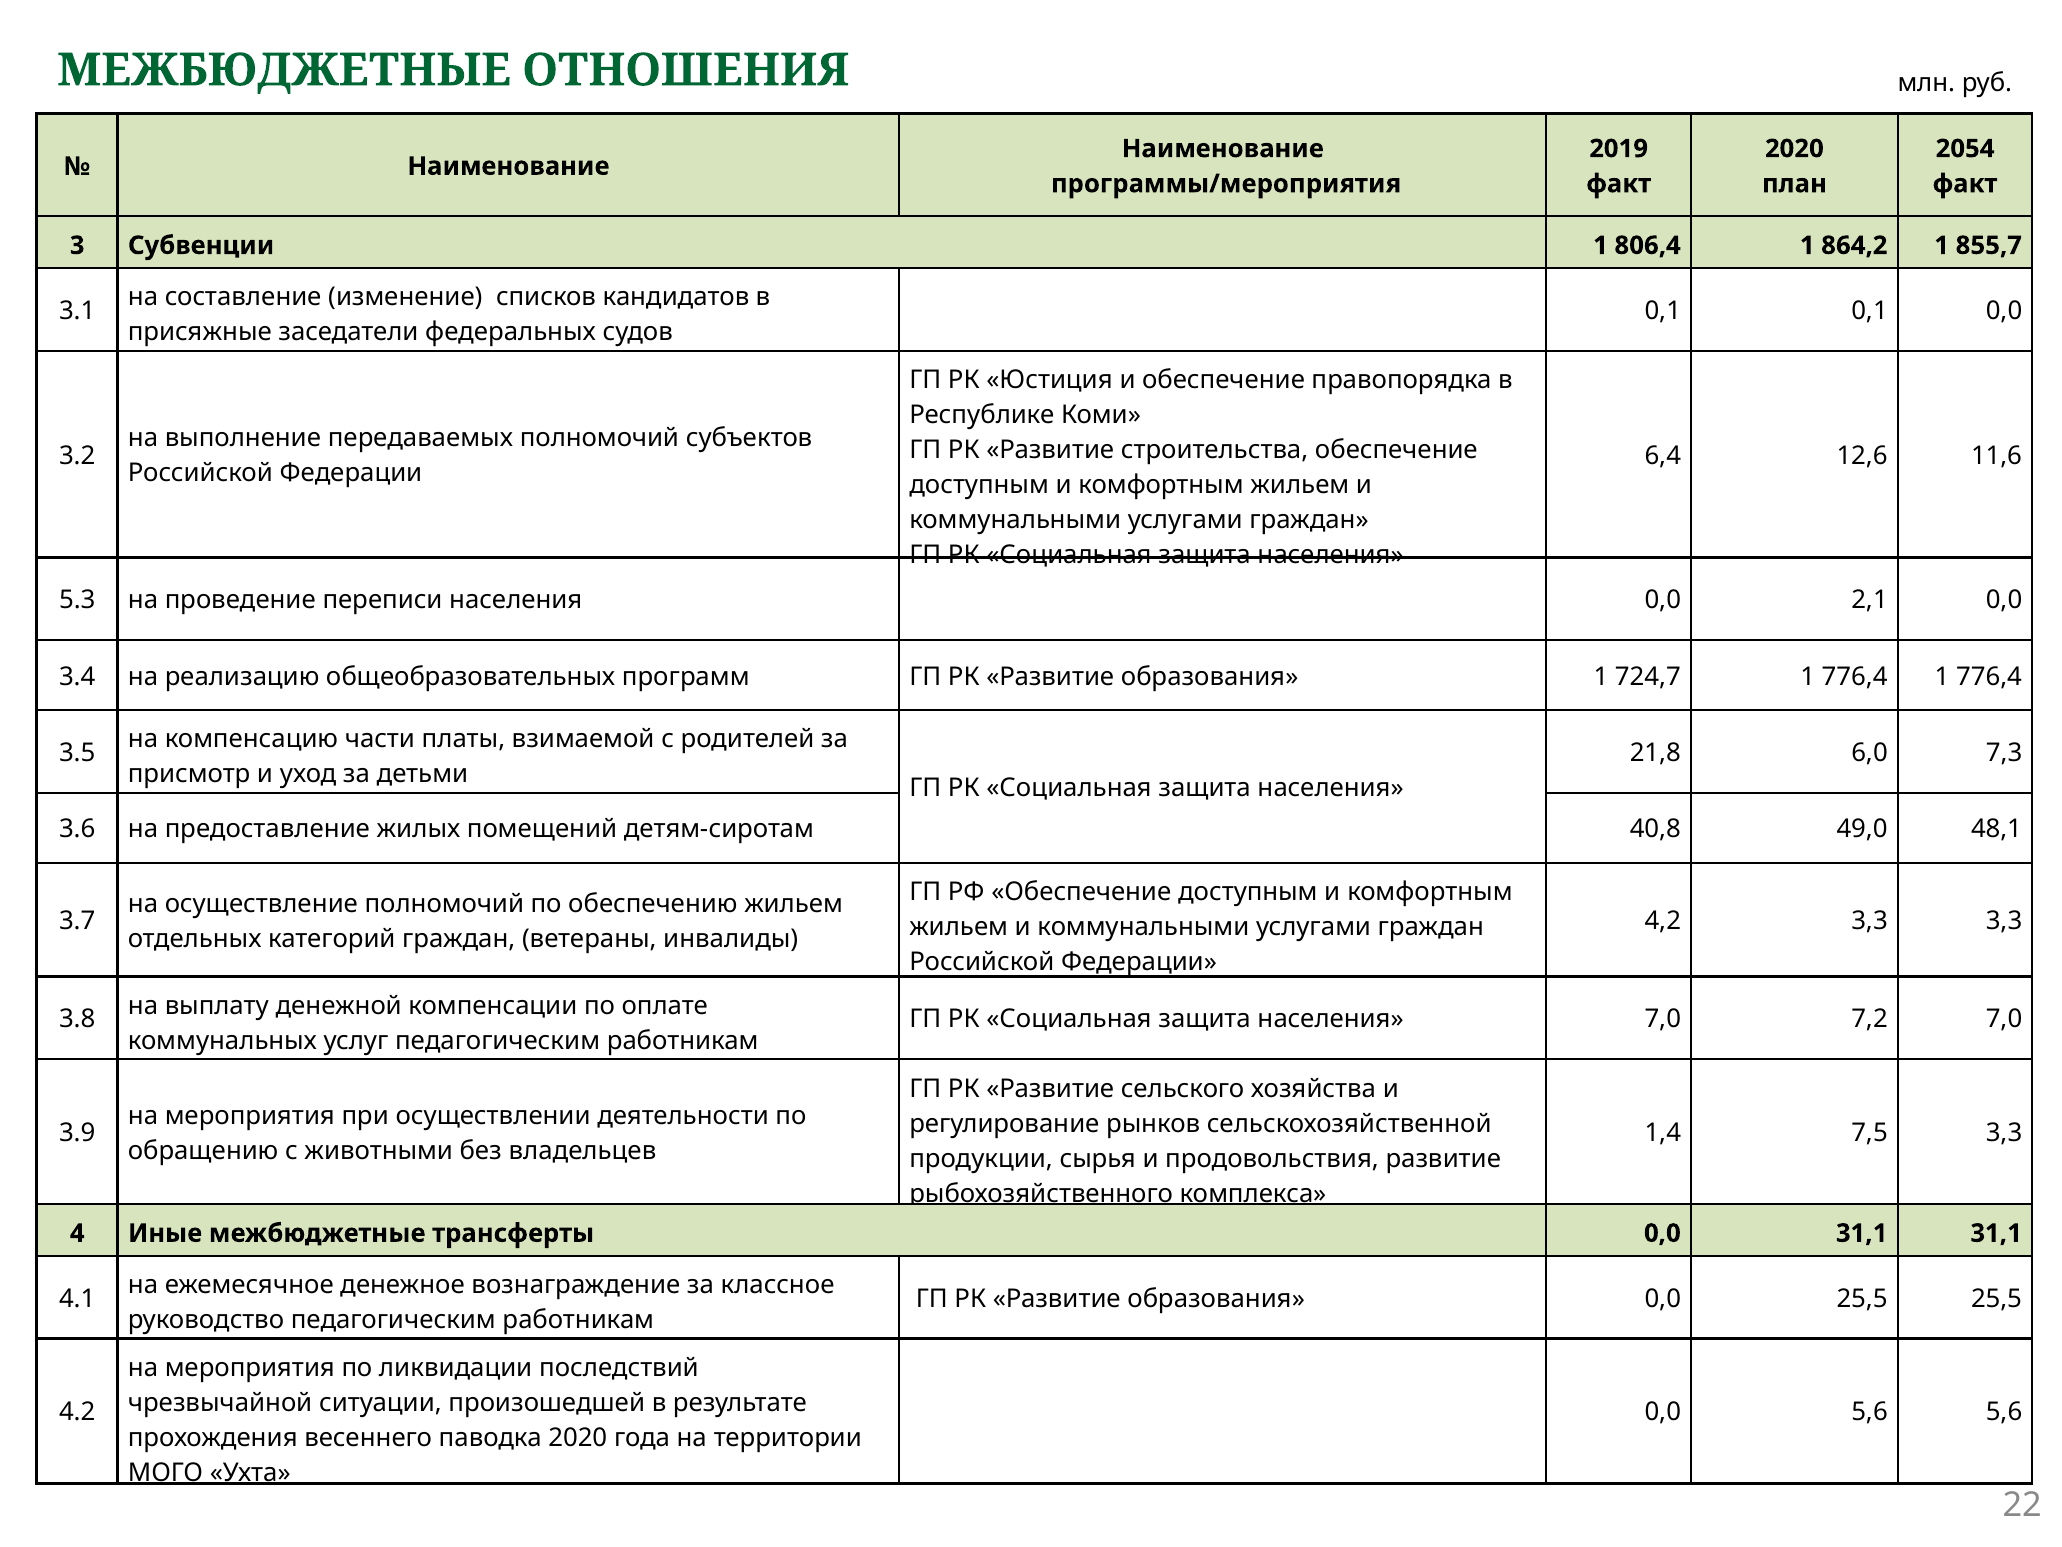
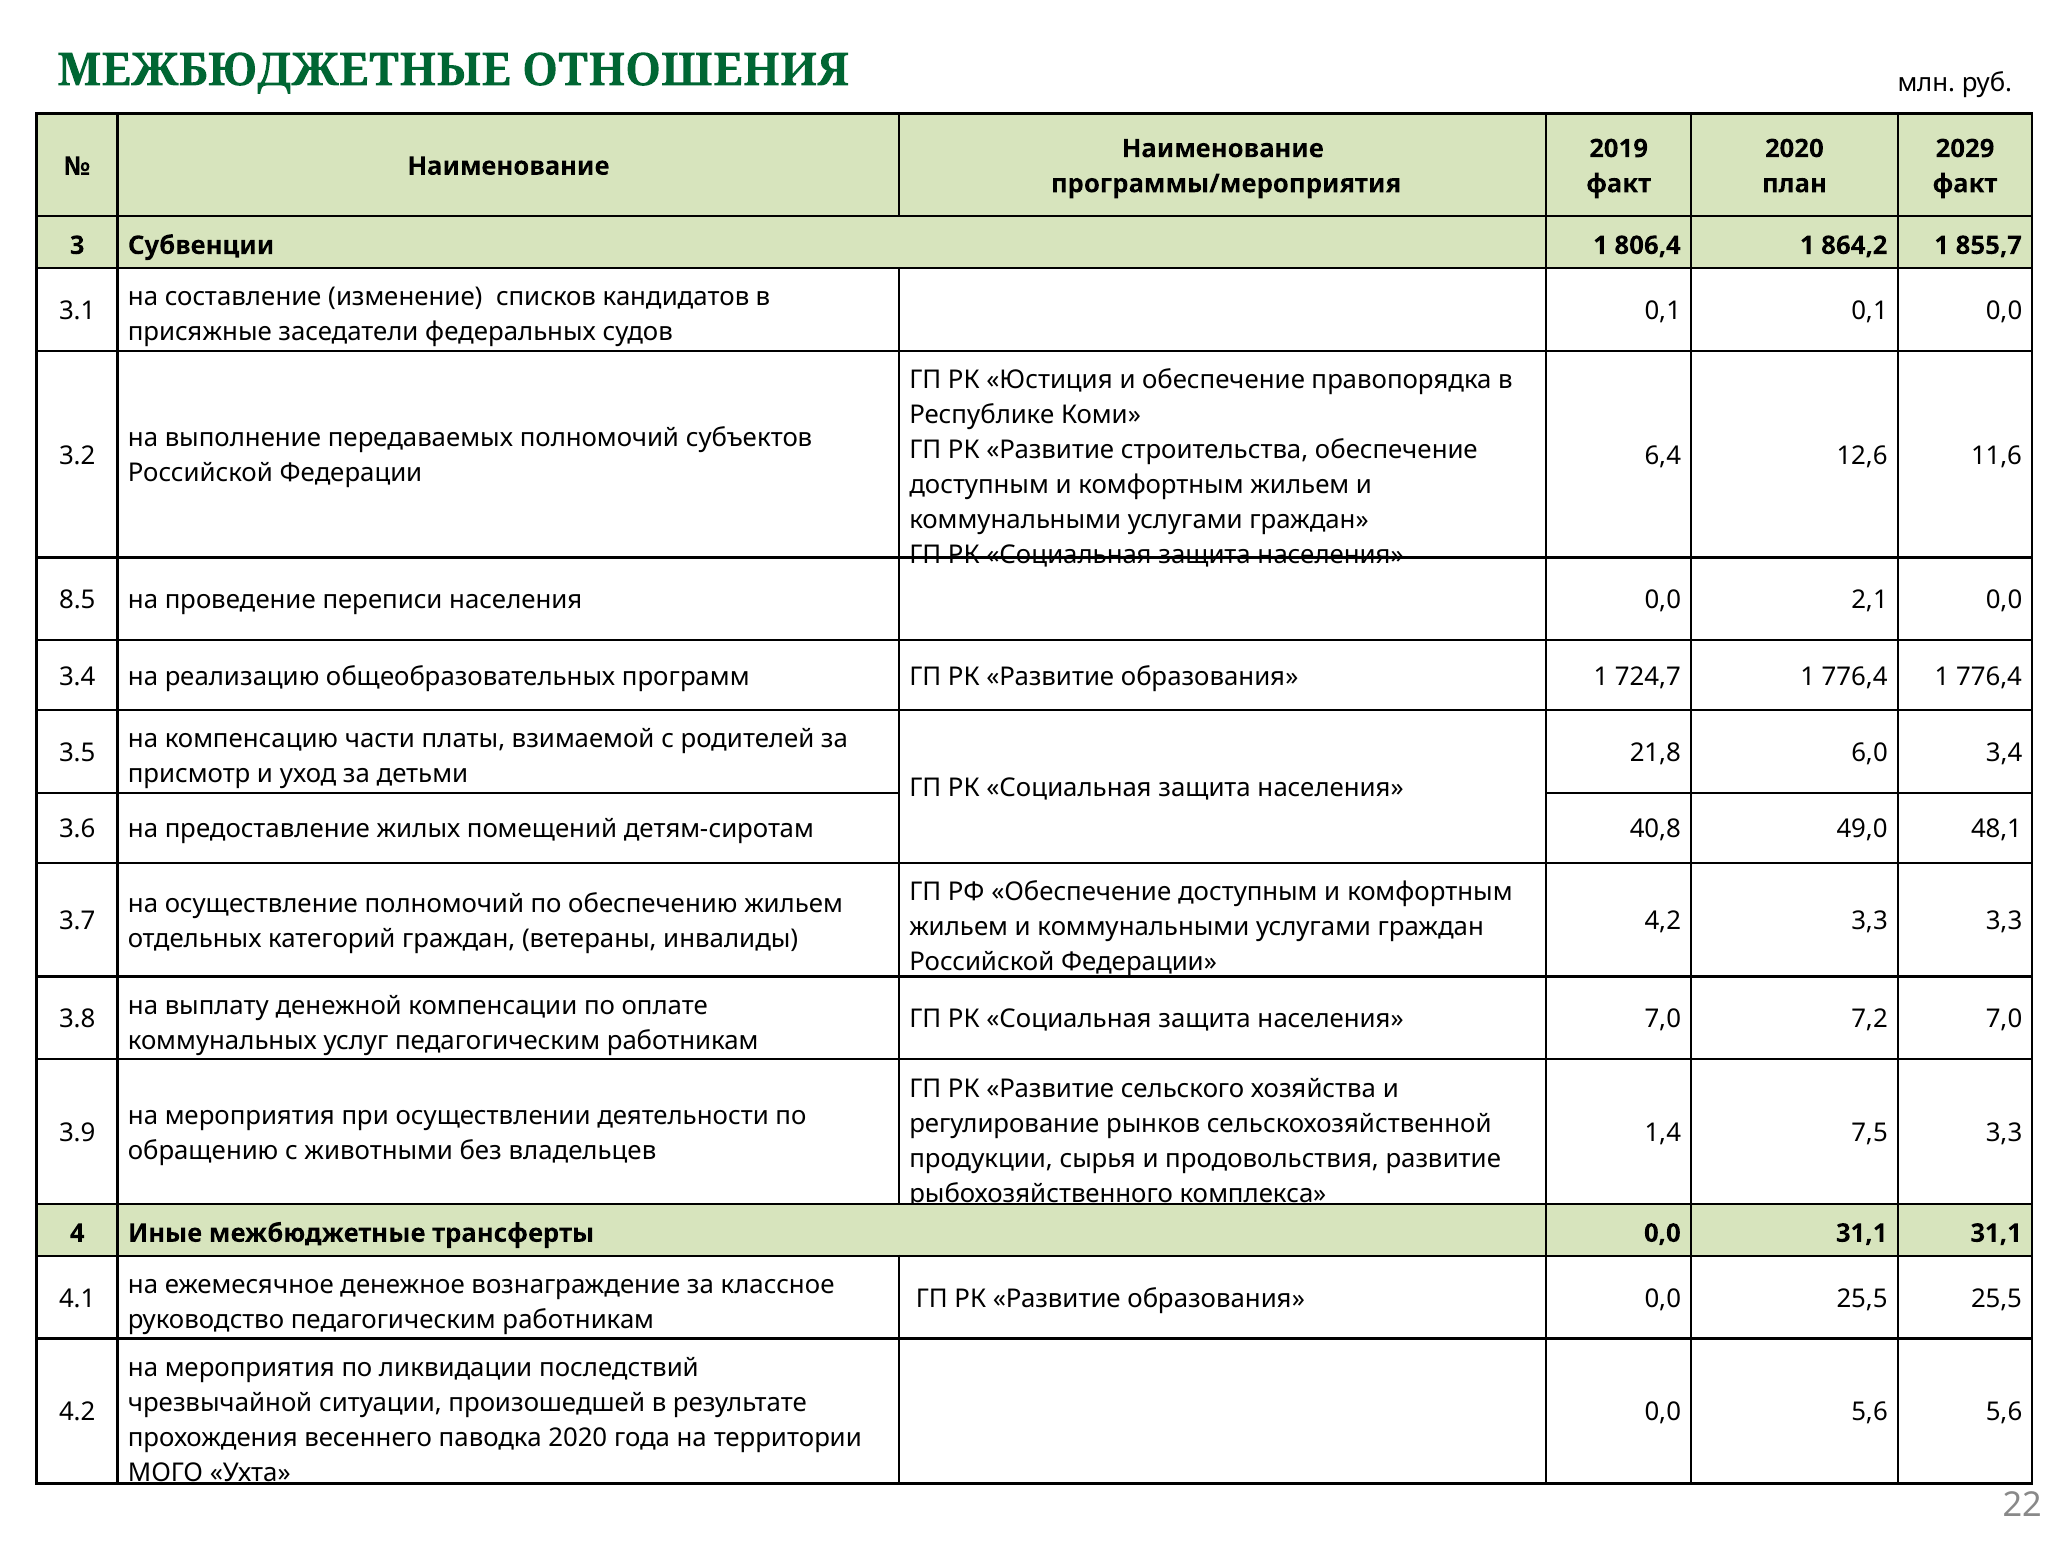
2054: 2054 -> 2029
5.3: 5.3 -> 8.5
7,3: 7,3 -> 3,4
